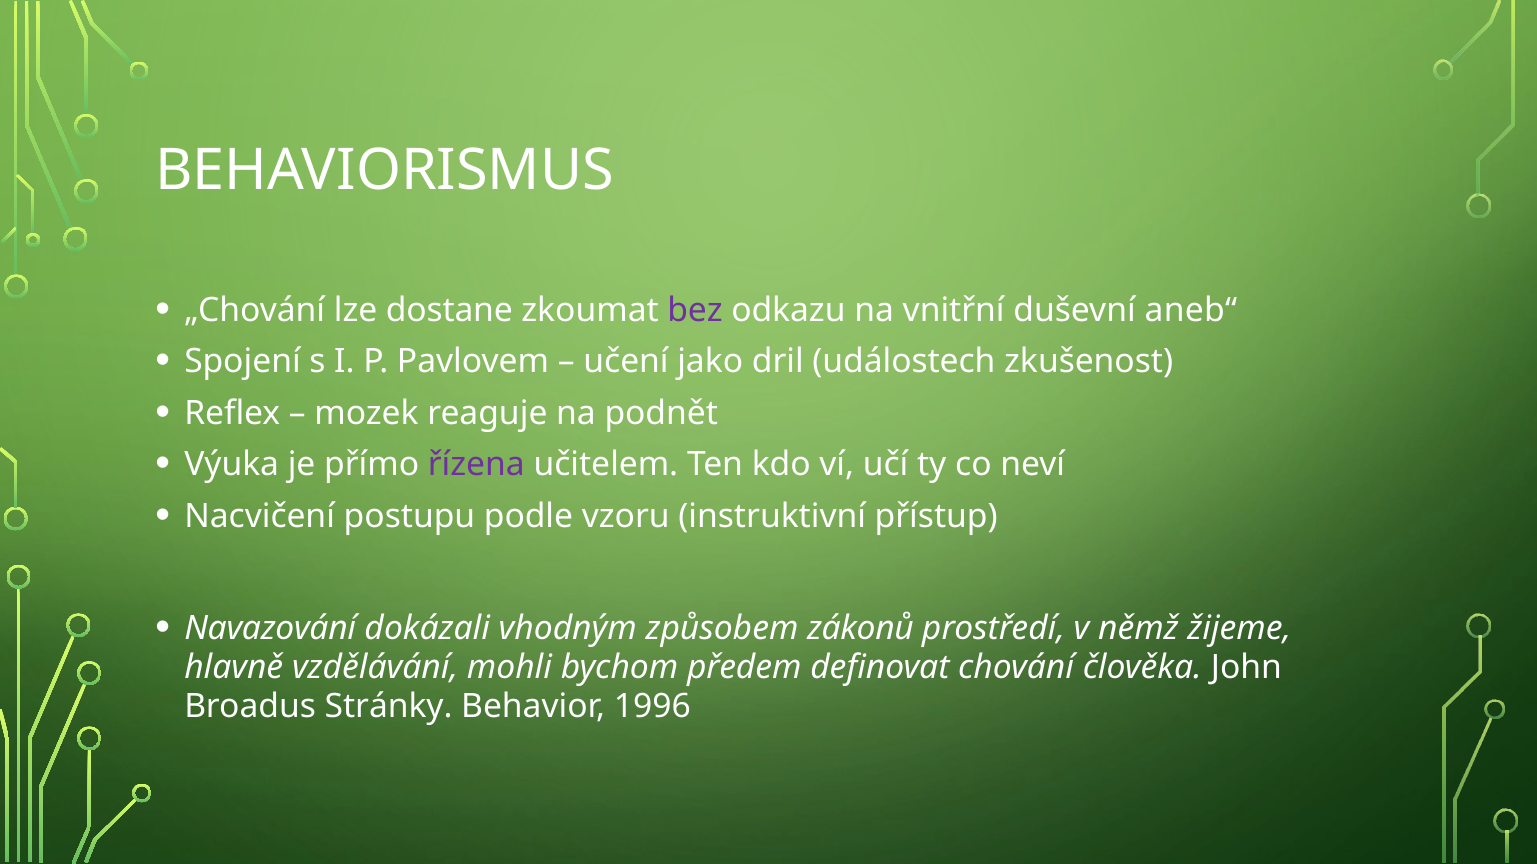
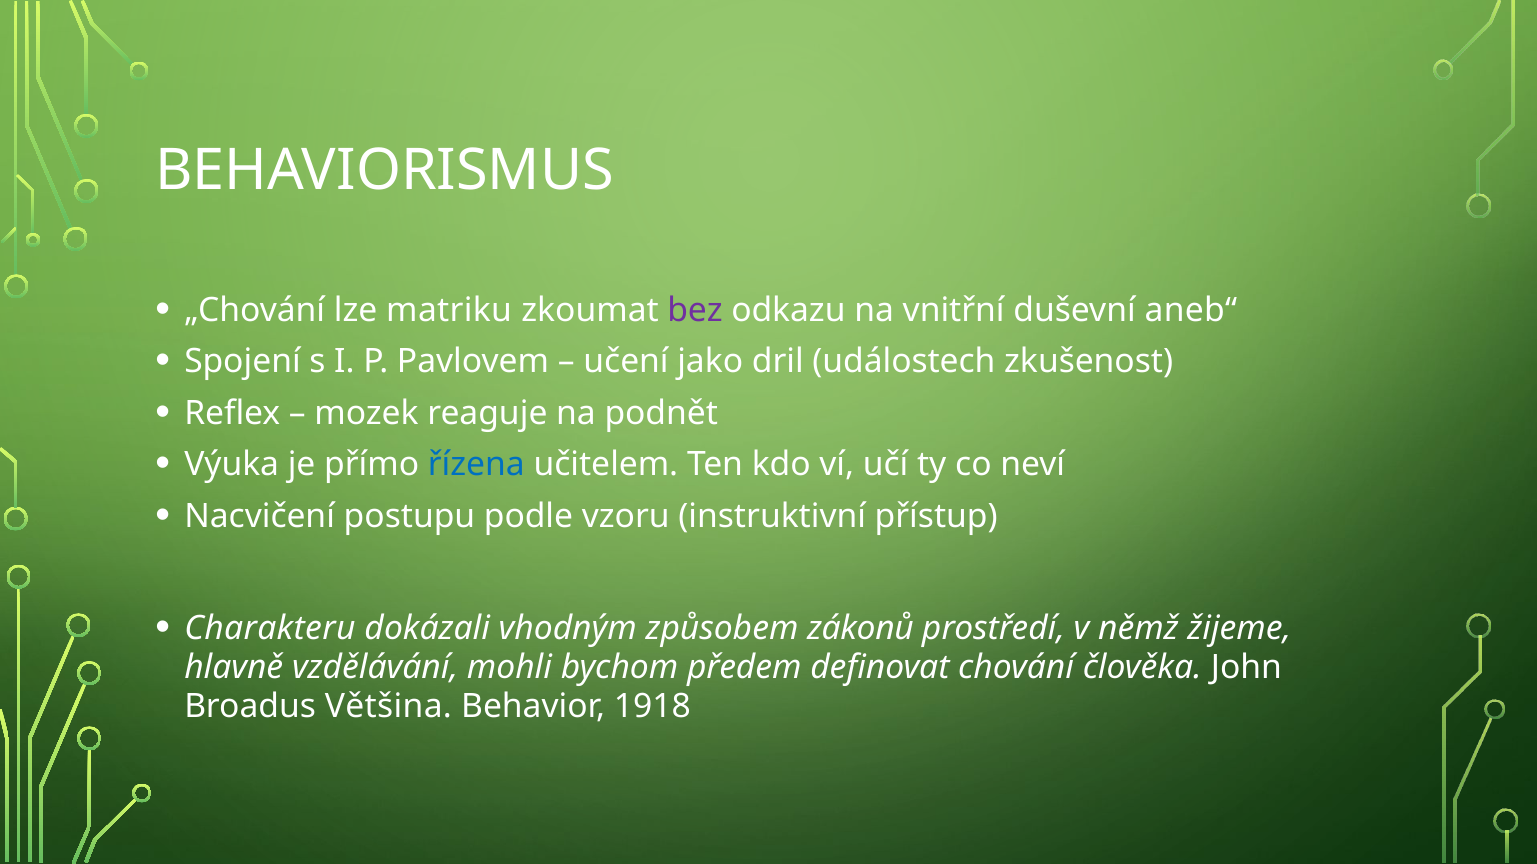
dostane: dostane -> matriku
řízena colour: purple -> blue
Navazování: Navazování -> Charakteru
Stránky: Stránky -> Většina
1996: 1996 -> 1918
